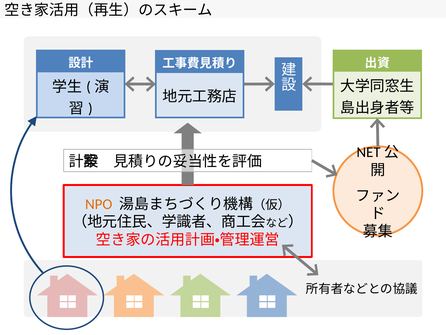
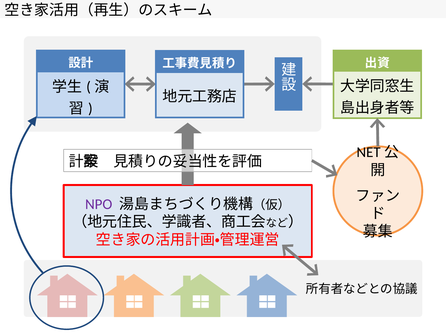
NPO colour: orange -> purple
